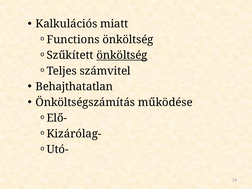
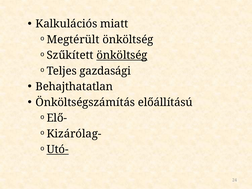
Functions: Functions -> Megtérült
számvitel: számvitel -> gazdasági
működése: működése -> előállítású
Utó- underline: none -> present
